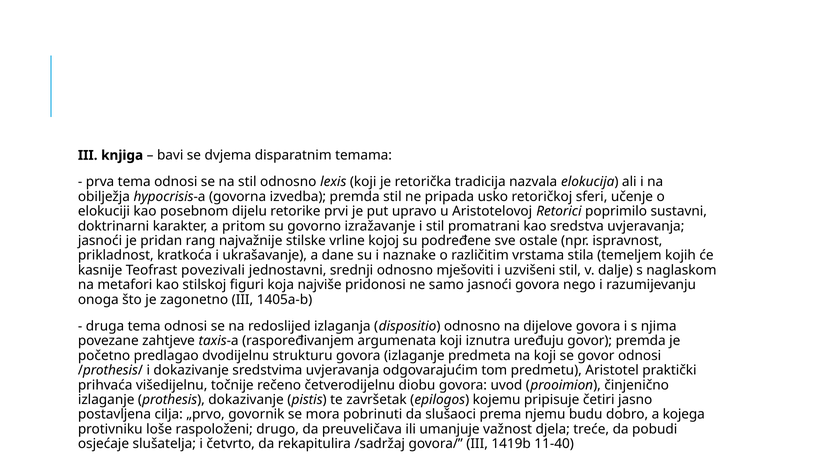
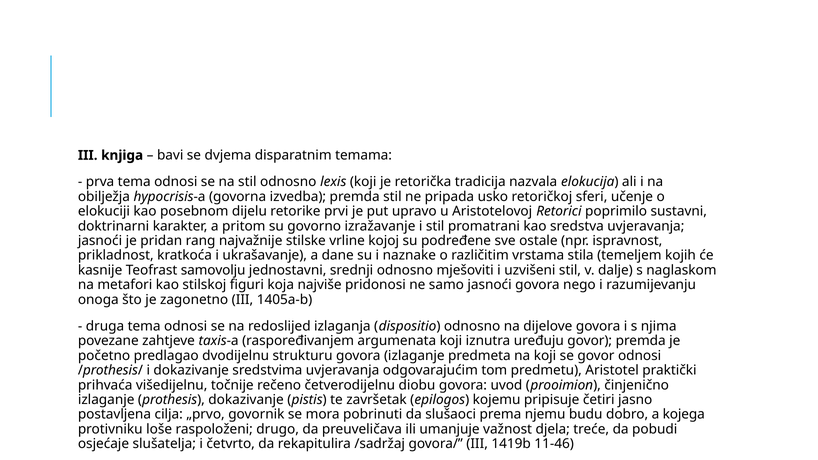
povezivali: povezivali -> samovolju
11-40: 11-40 -> 11-46
